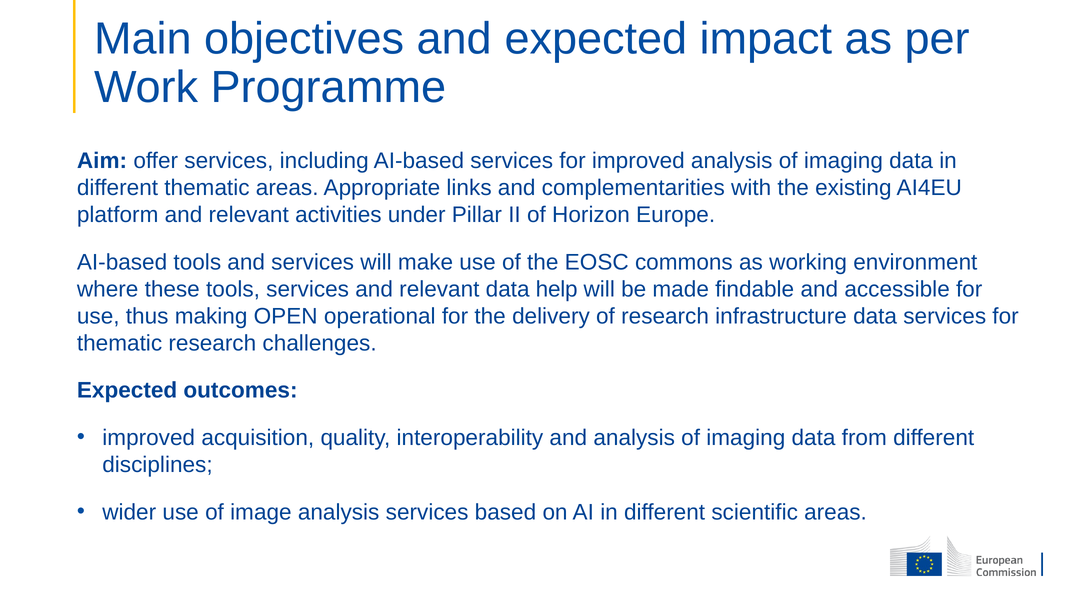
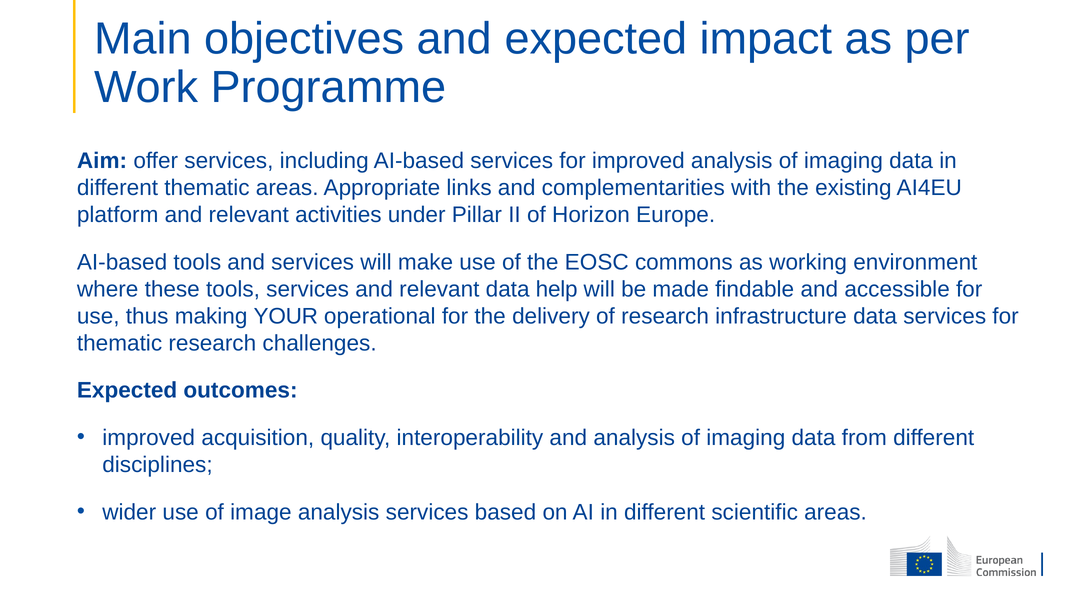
OPEN: OPEN -> YOUR
